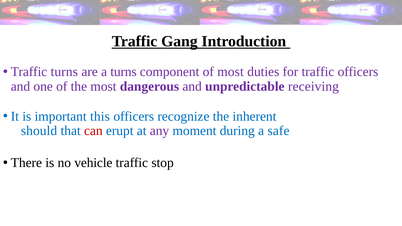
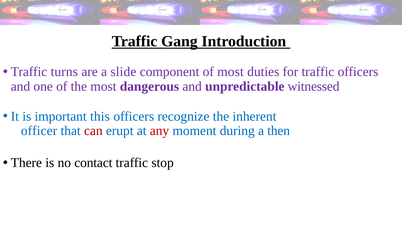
a turns: turns -> slide
receiving: receiving -> witnessed
should: should -> officer
any colour: purple -> red
safe: safe -> then
vehicle: vehicle -> contact
